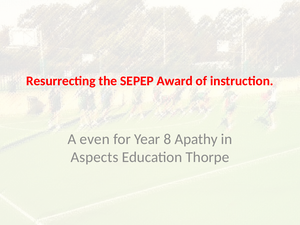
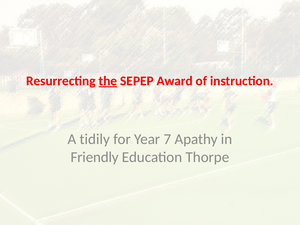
the underline: none -> present
even: even -> tidily
8: 8 -> 7
Aspects: Aspects -> Friendly
